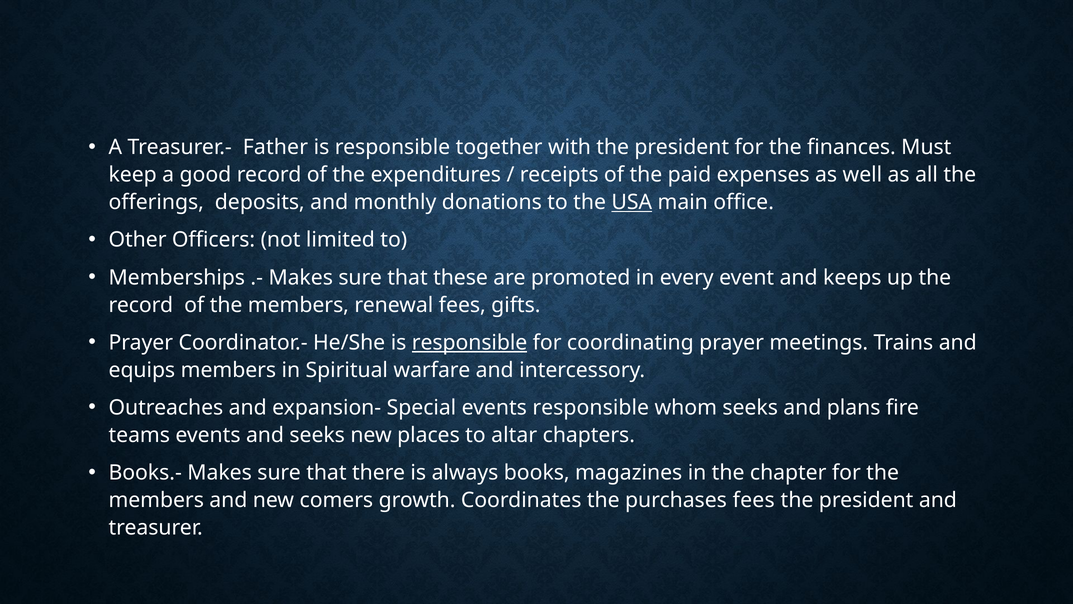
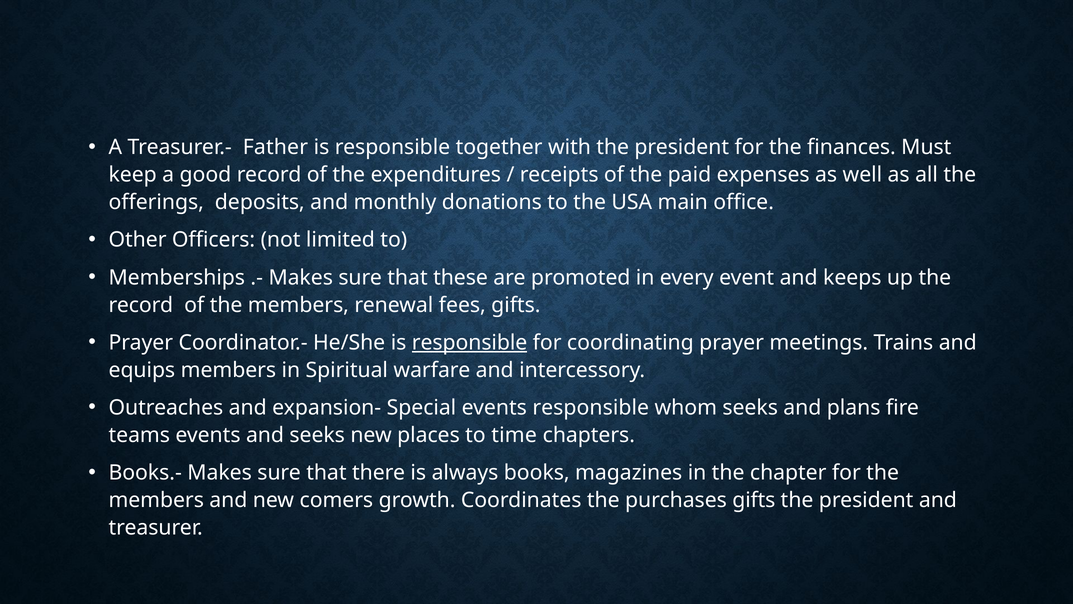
USA underline: present -> none
altar: altar -> time
purchases fees: fees -> gifts
